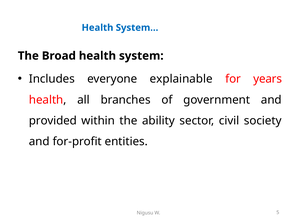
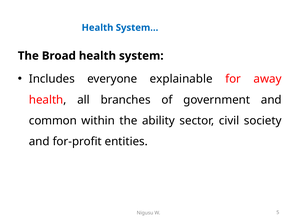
years: years -> away
provided: provided -> common
